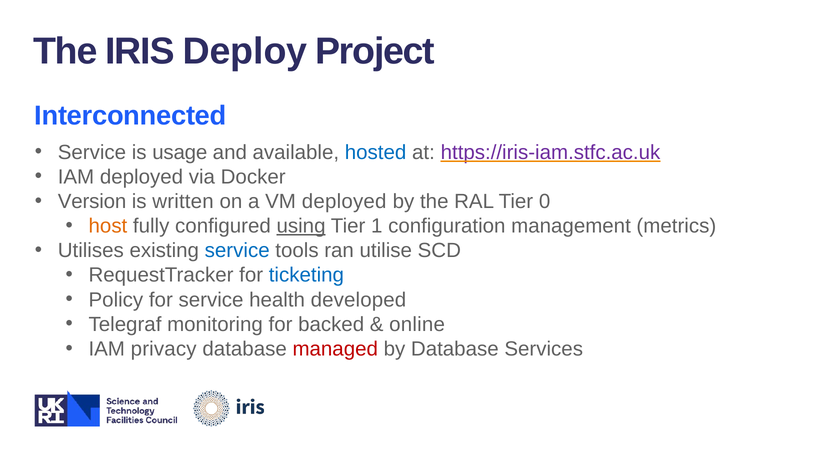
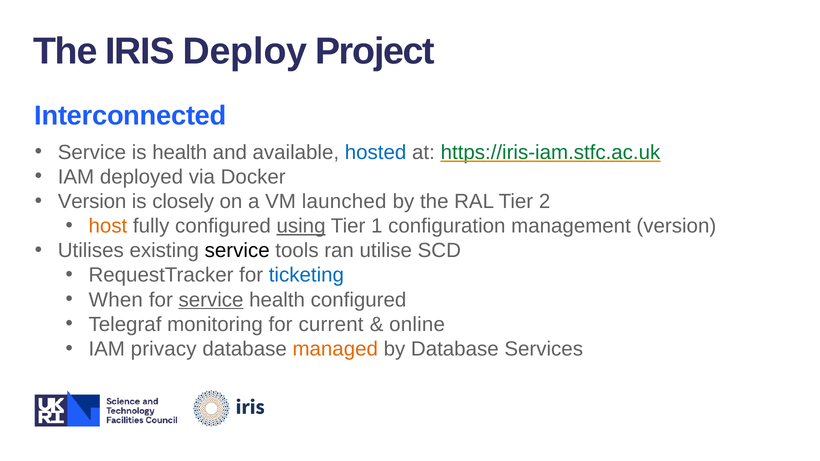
is usage: usage -> health
https://iris-iam.stfc.ac.uk colour: purple -> green
written: written -> closely
VM deployed: deployed -> launched
0: 0 -> 2
management metrics: metrics -> version
service at (237, 251) colour: blue -> black
Policy: Policy -> When
service at (211, 300) underline: none -> present
health developed: developed -> configured
backed: backed -> current
managed colour: red -> orange
